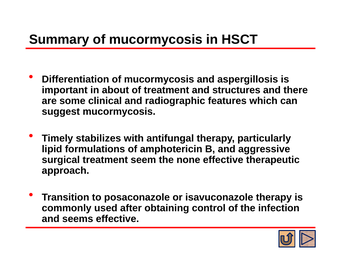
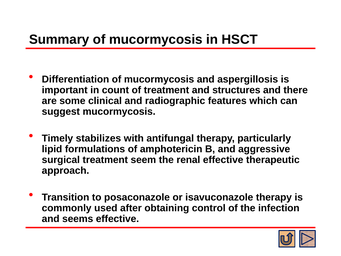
about: about -> count
none: none -> renal
